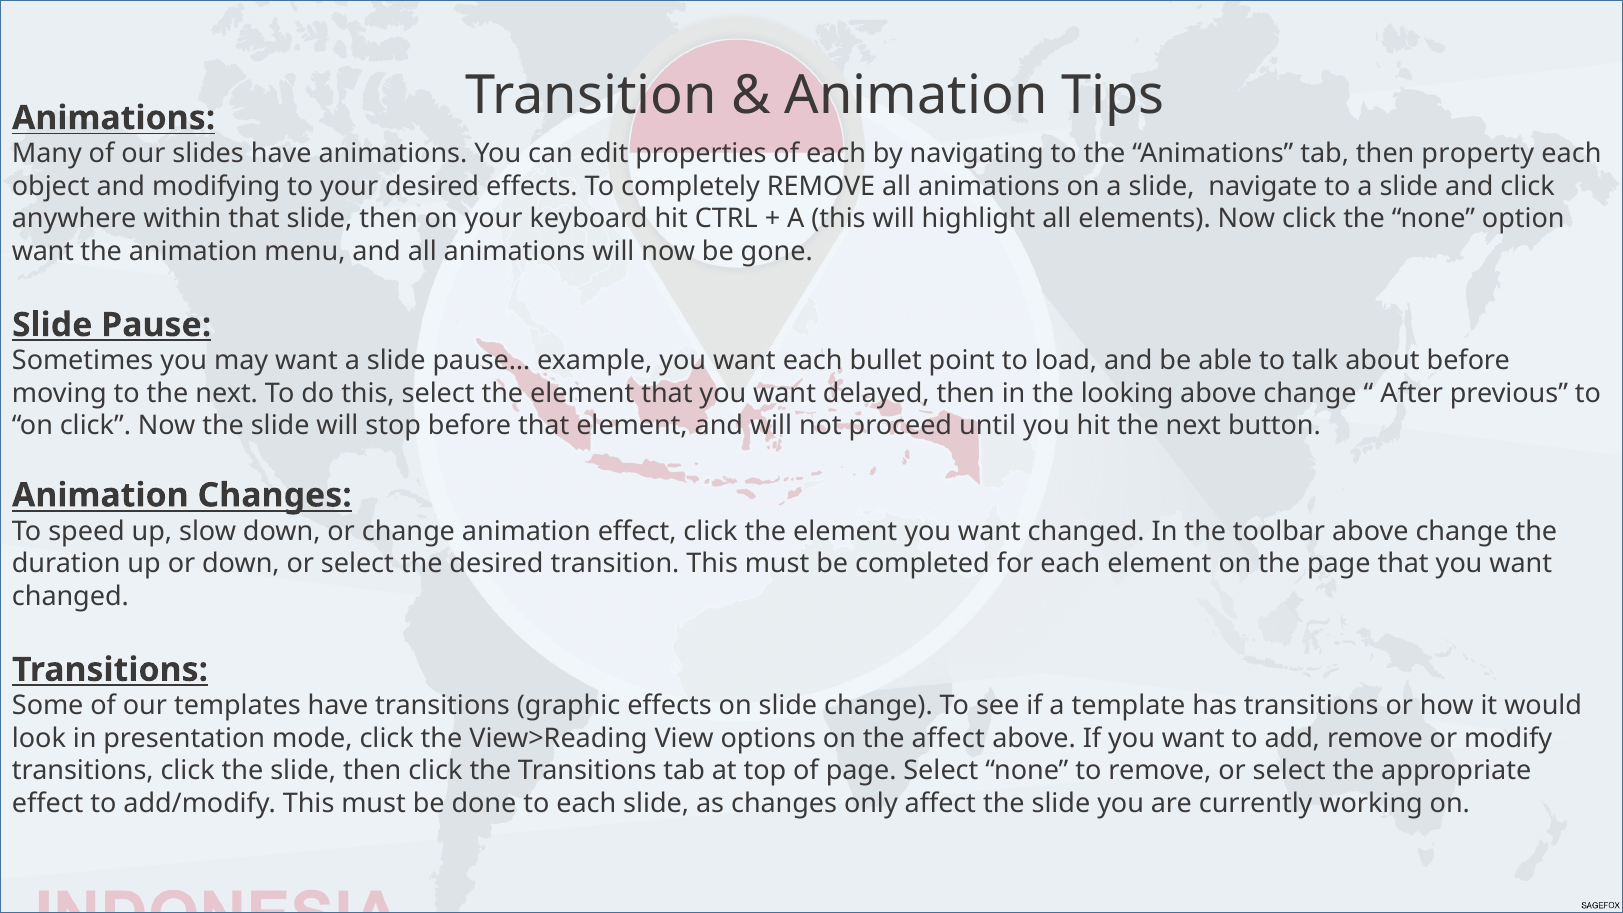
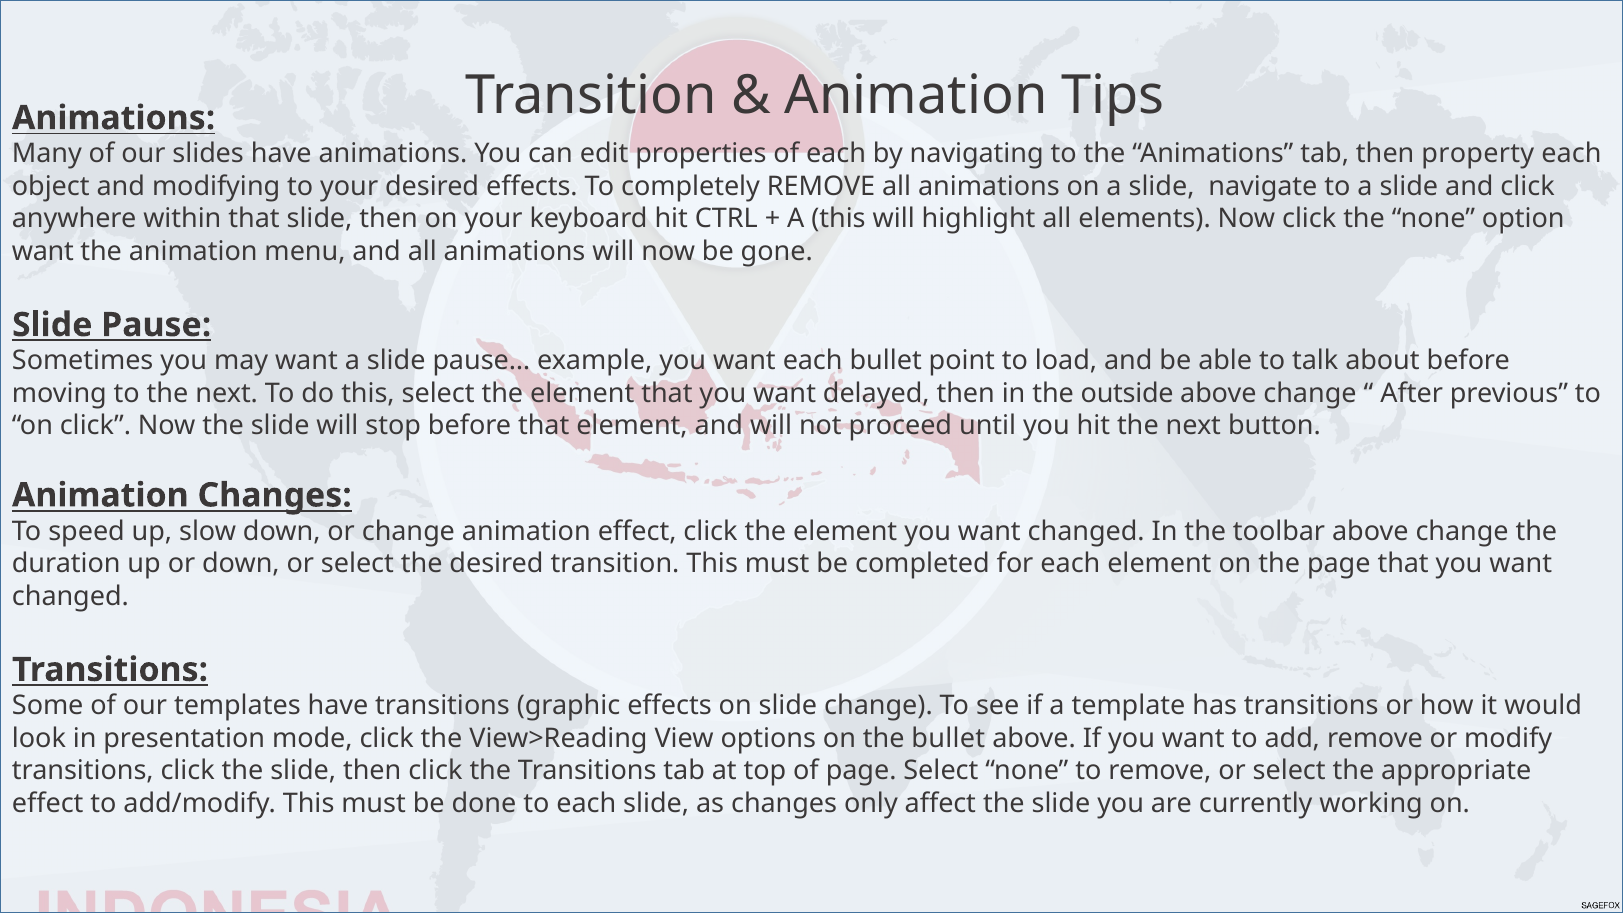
looking: looking -> outside
the affect: affect -> bullet
